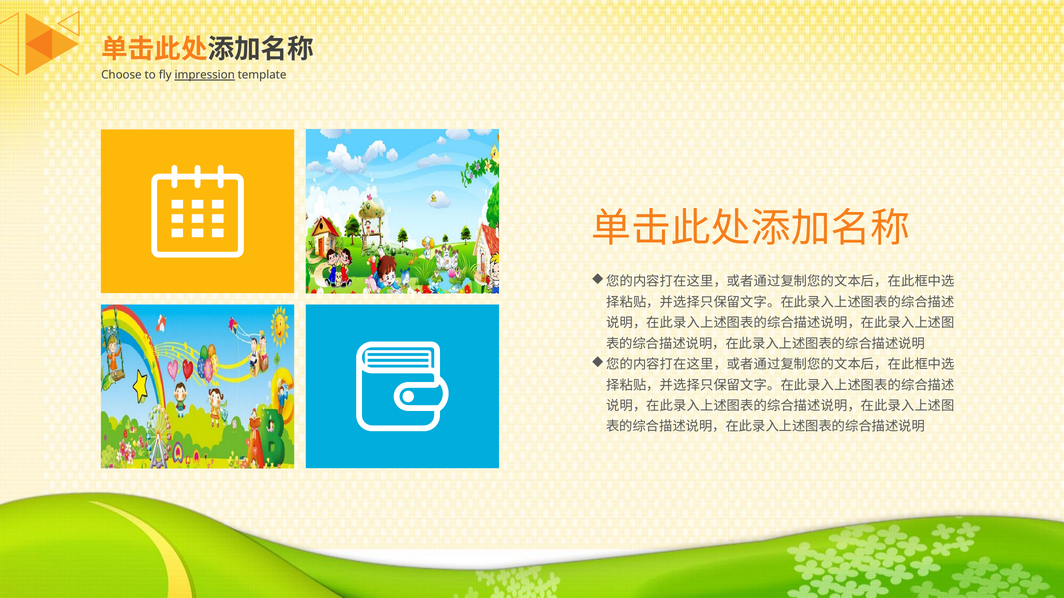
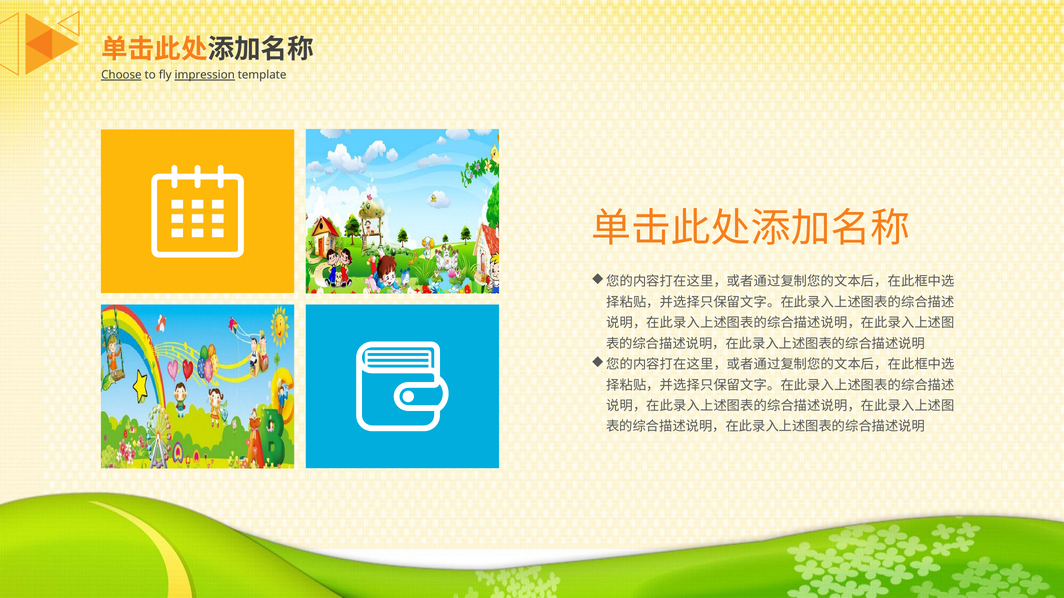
Choose underline: none -> present
